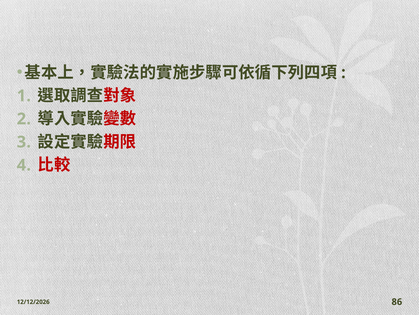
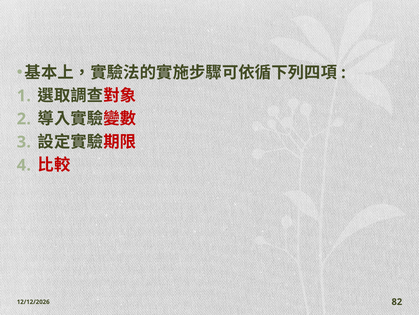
86: 86 -> 82
